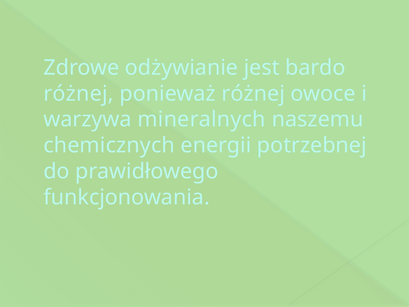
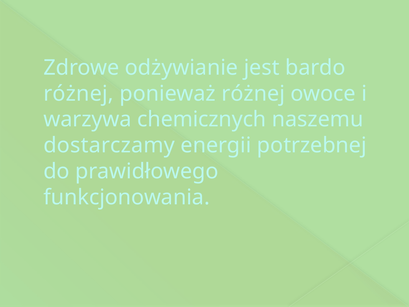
mineralnych: mineralnych -> chemicznych
chemicznych: chemicznych -> dostarczamy
